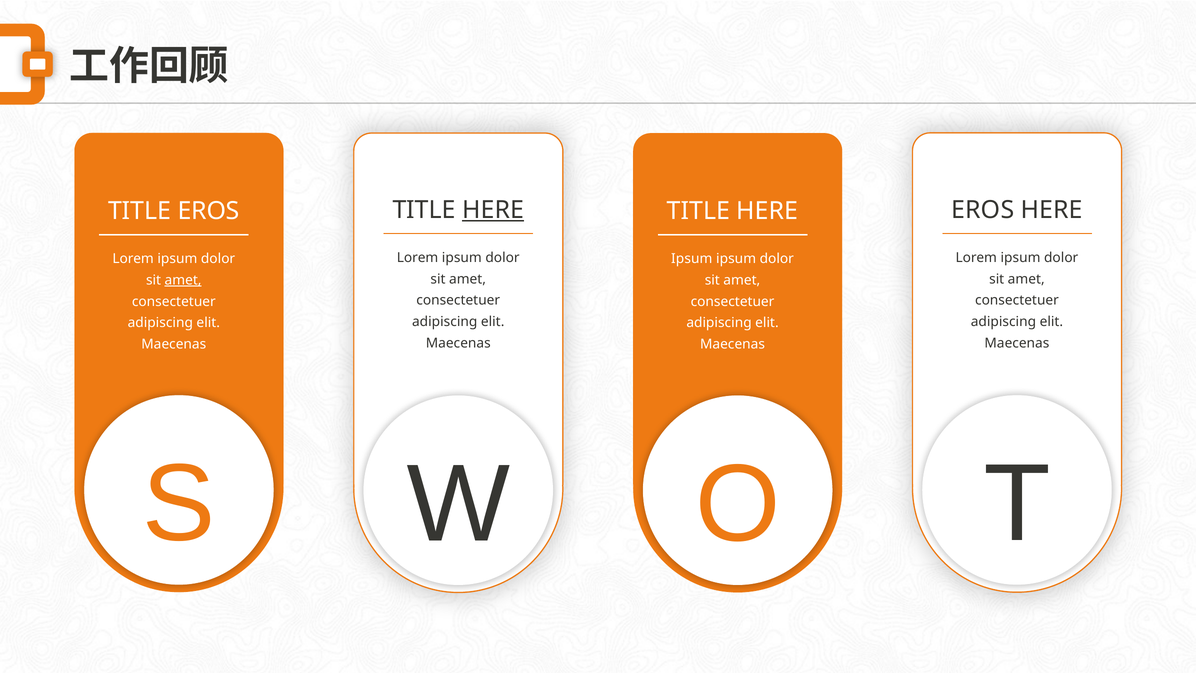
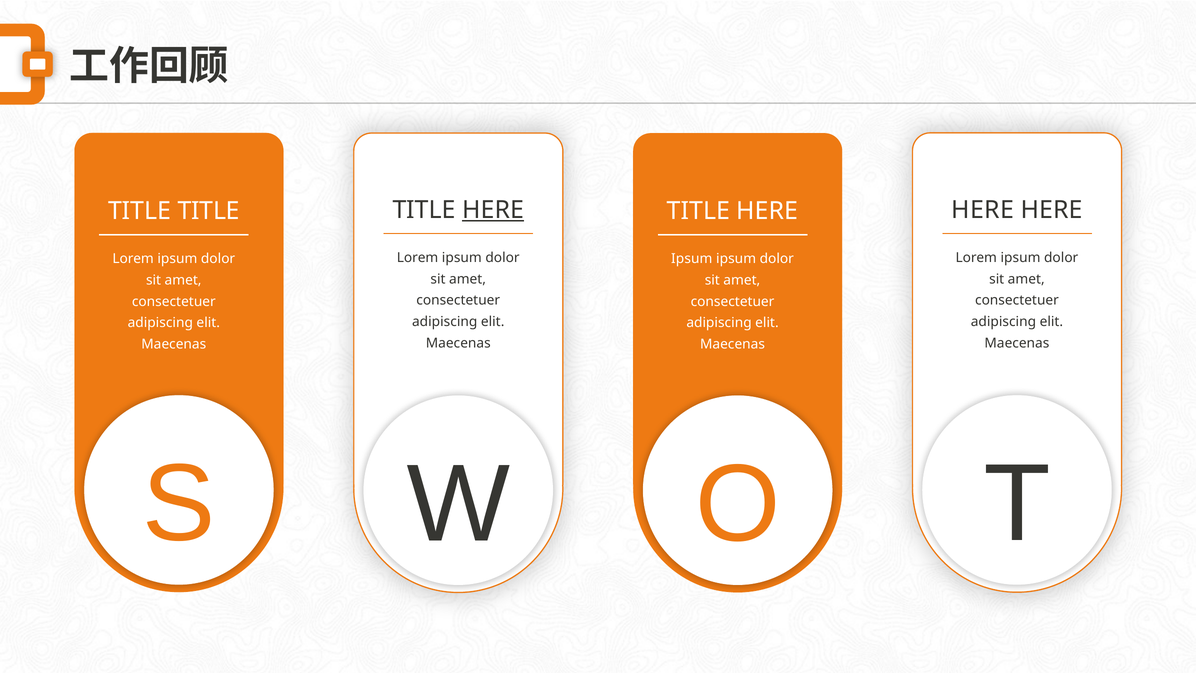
EROS at (983, 210): EROS -> HERE
TITLE EROS: EROS -> TITLE
amet at (183, 280) underline: present -> none
